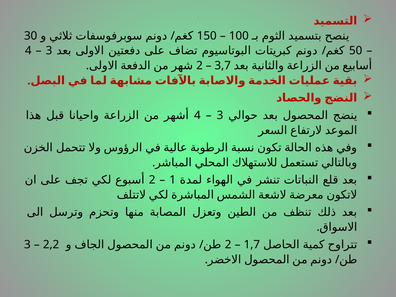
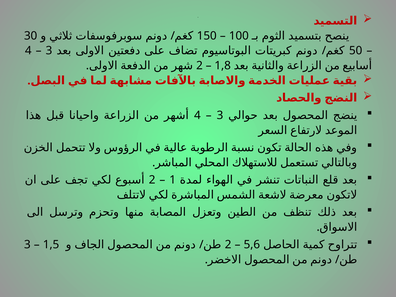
3,7: 3,7 -> 1,8
2,2: 2,2 -> 1,5
1,7: 1,7 -> 5,6
